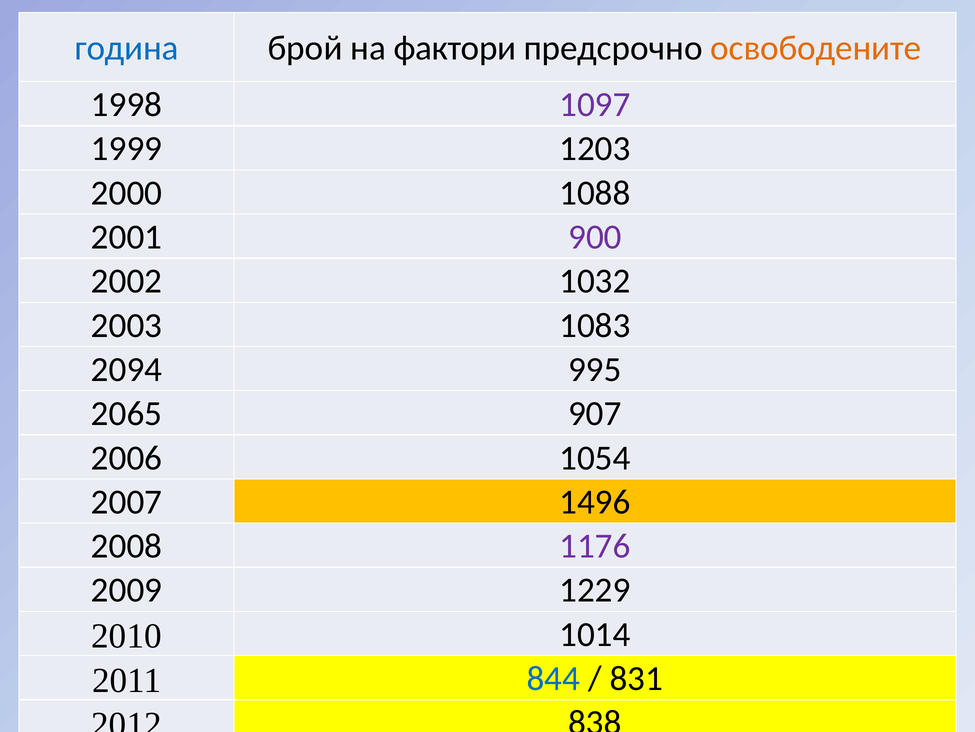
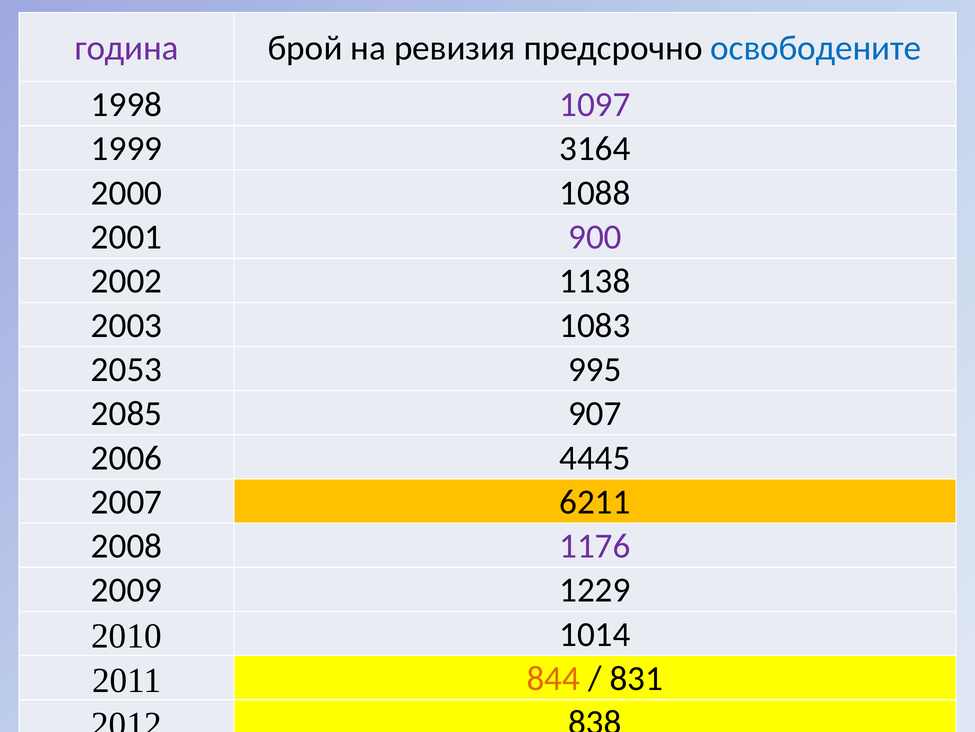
година colour: blue -> purple
фактори: фактори -> ревизия
освободените colour: orange -> blue
1203: 1203 -> 3164
1032: 1032 -> 1138
2094: 2094 -> 2053
2065: 2065 -> 2085
1054: 1054 -> 4445
1496: 1496 -> 6211
844 colour: blue -> orange
